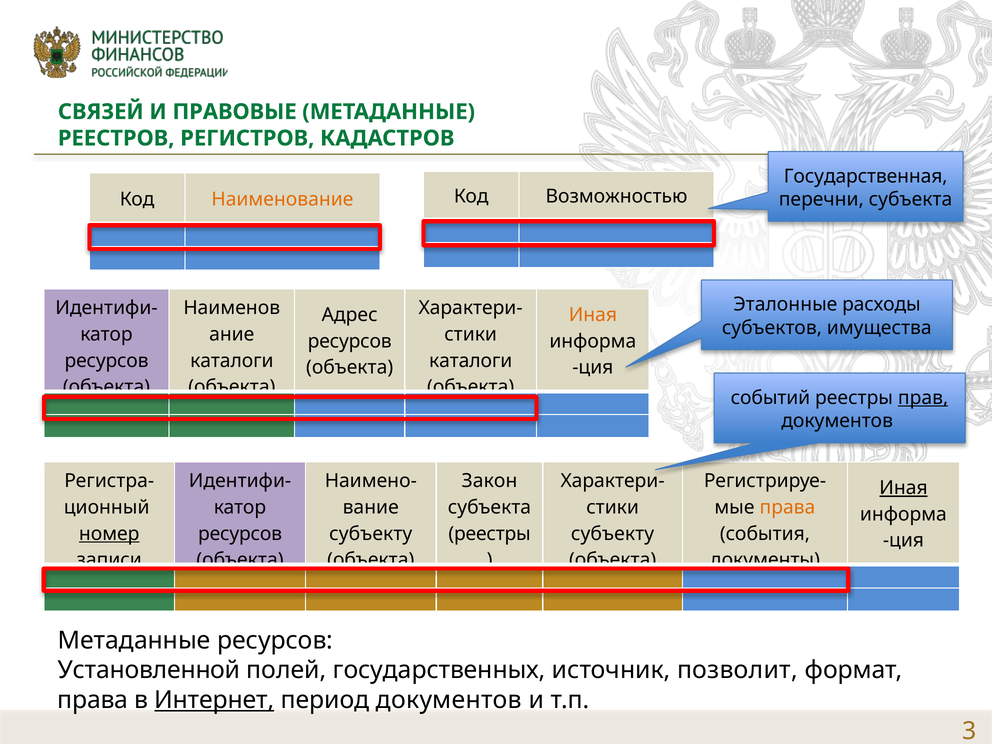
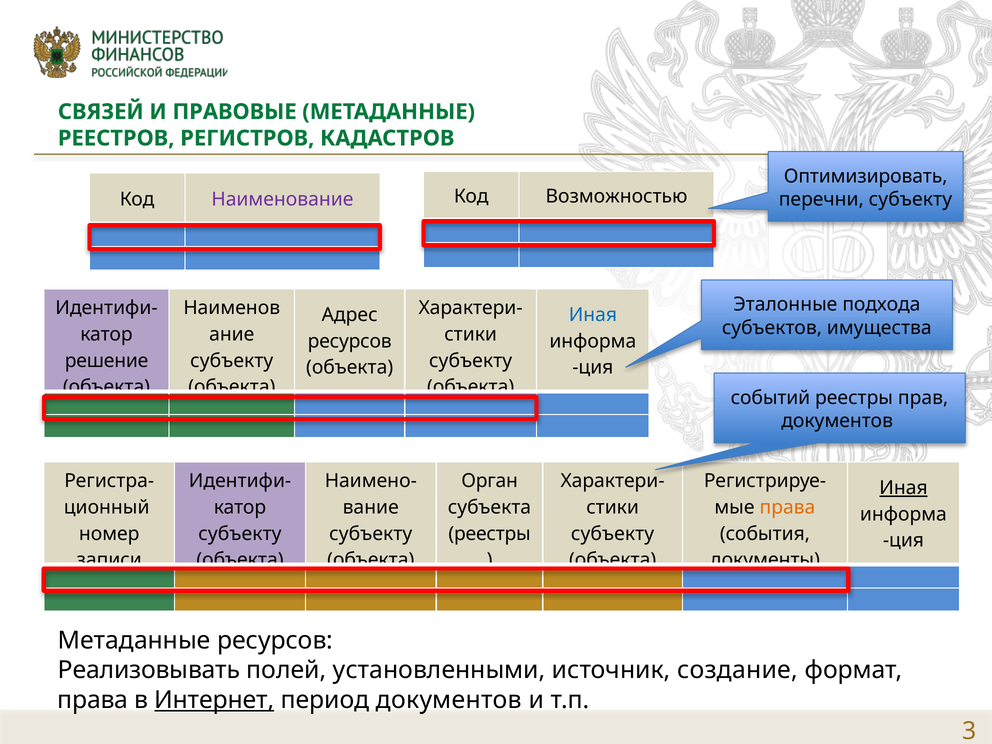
Государственная: Государственная -> Оптимизировать
перечни субъекта: субъекта -> субъекту
Наименование colour: orange -> purple
расходы: расходы -> подхода
Иная at (593, 315) colour: orange -> blue
ресурсов at (107, 361): ресурсов -> решение
каталоги at (232, 361): каталоги -> субъекту
каталоги at (471, 361): каталоги -> субъекту
прав underline: present -> none
Закон: Закон -> Орган
номер underline: present -> none
ресурсов at (240, 534): ресурсов -> субъекту
Установленной: Установленной -> Реализовывать
государственных: государственных -> установленными
позволит: позволит -> создание
